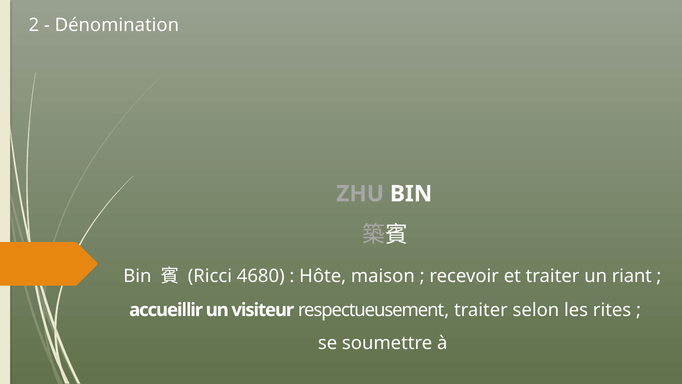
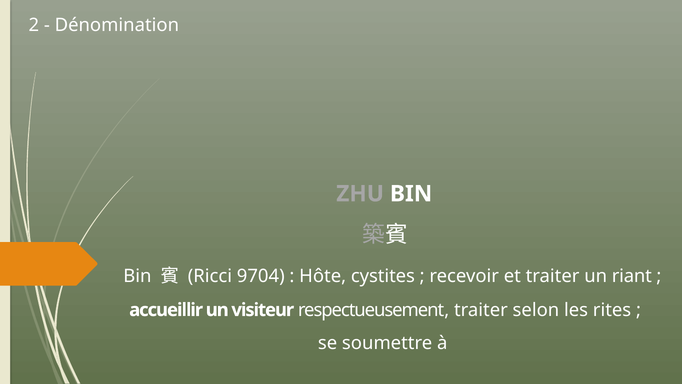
4680: 4680 -> 9704
maison: maison -> cystites
